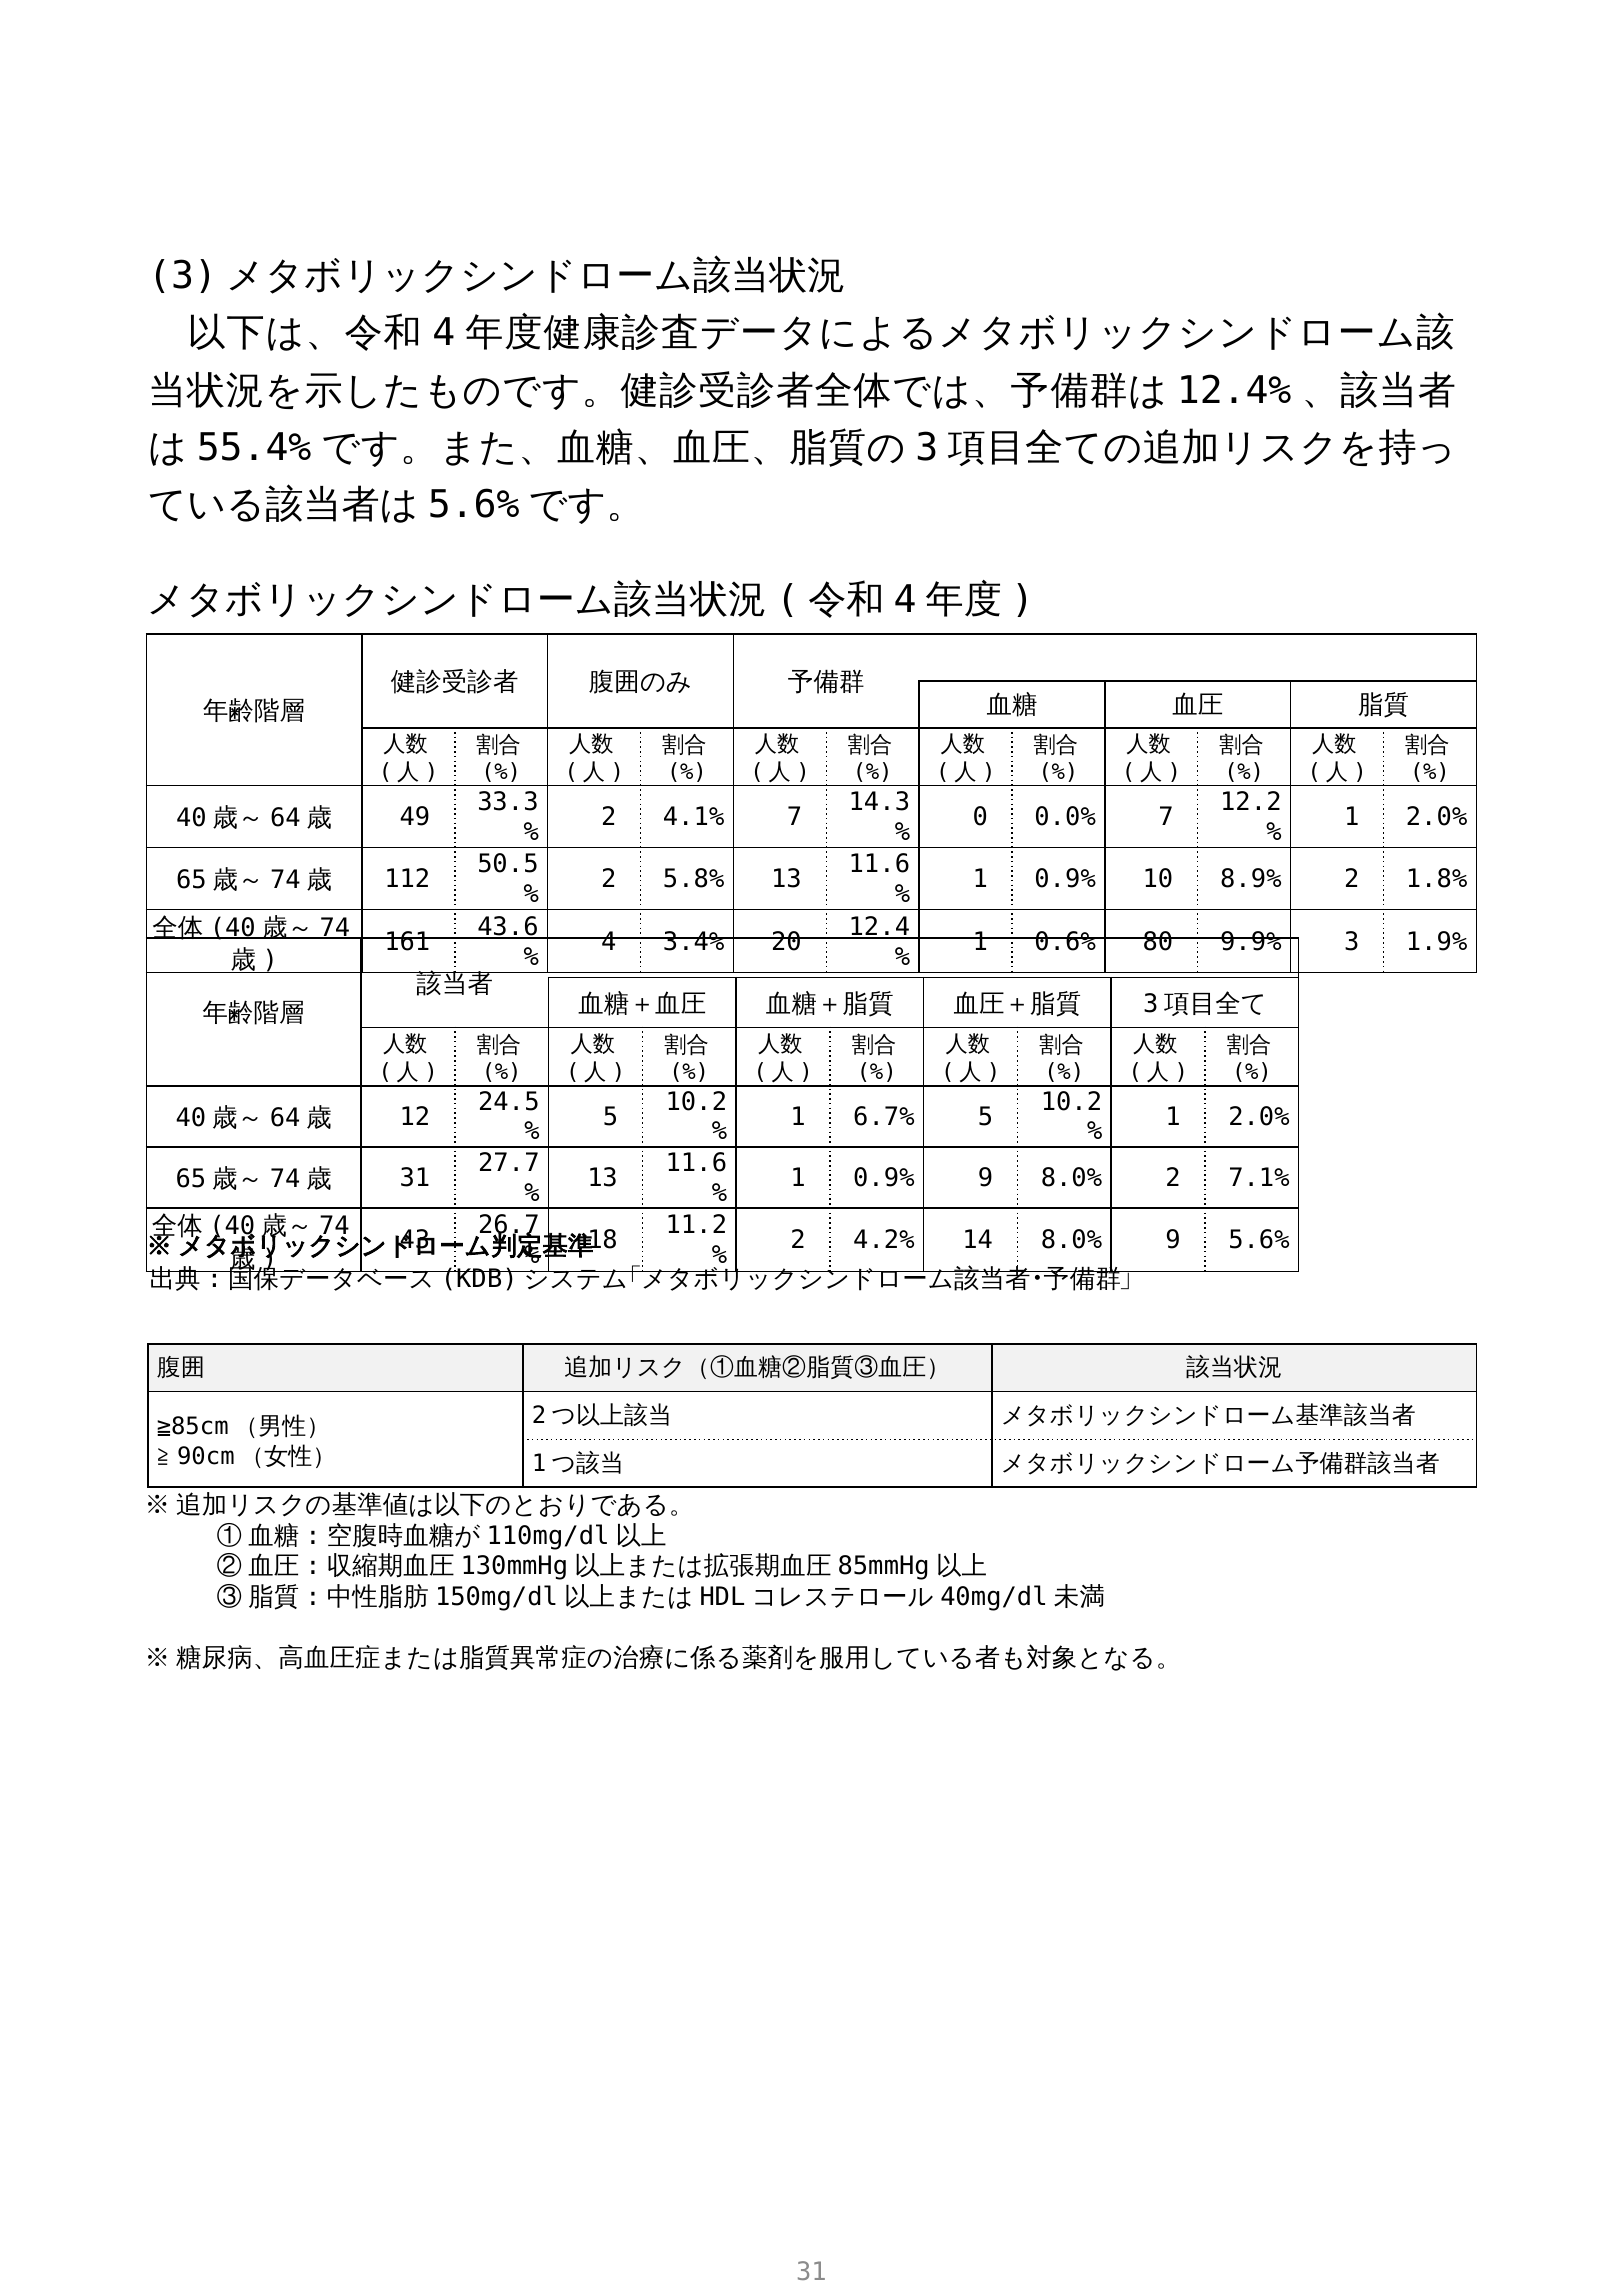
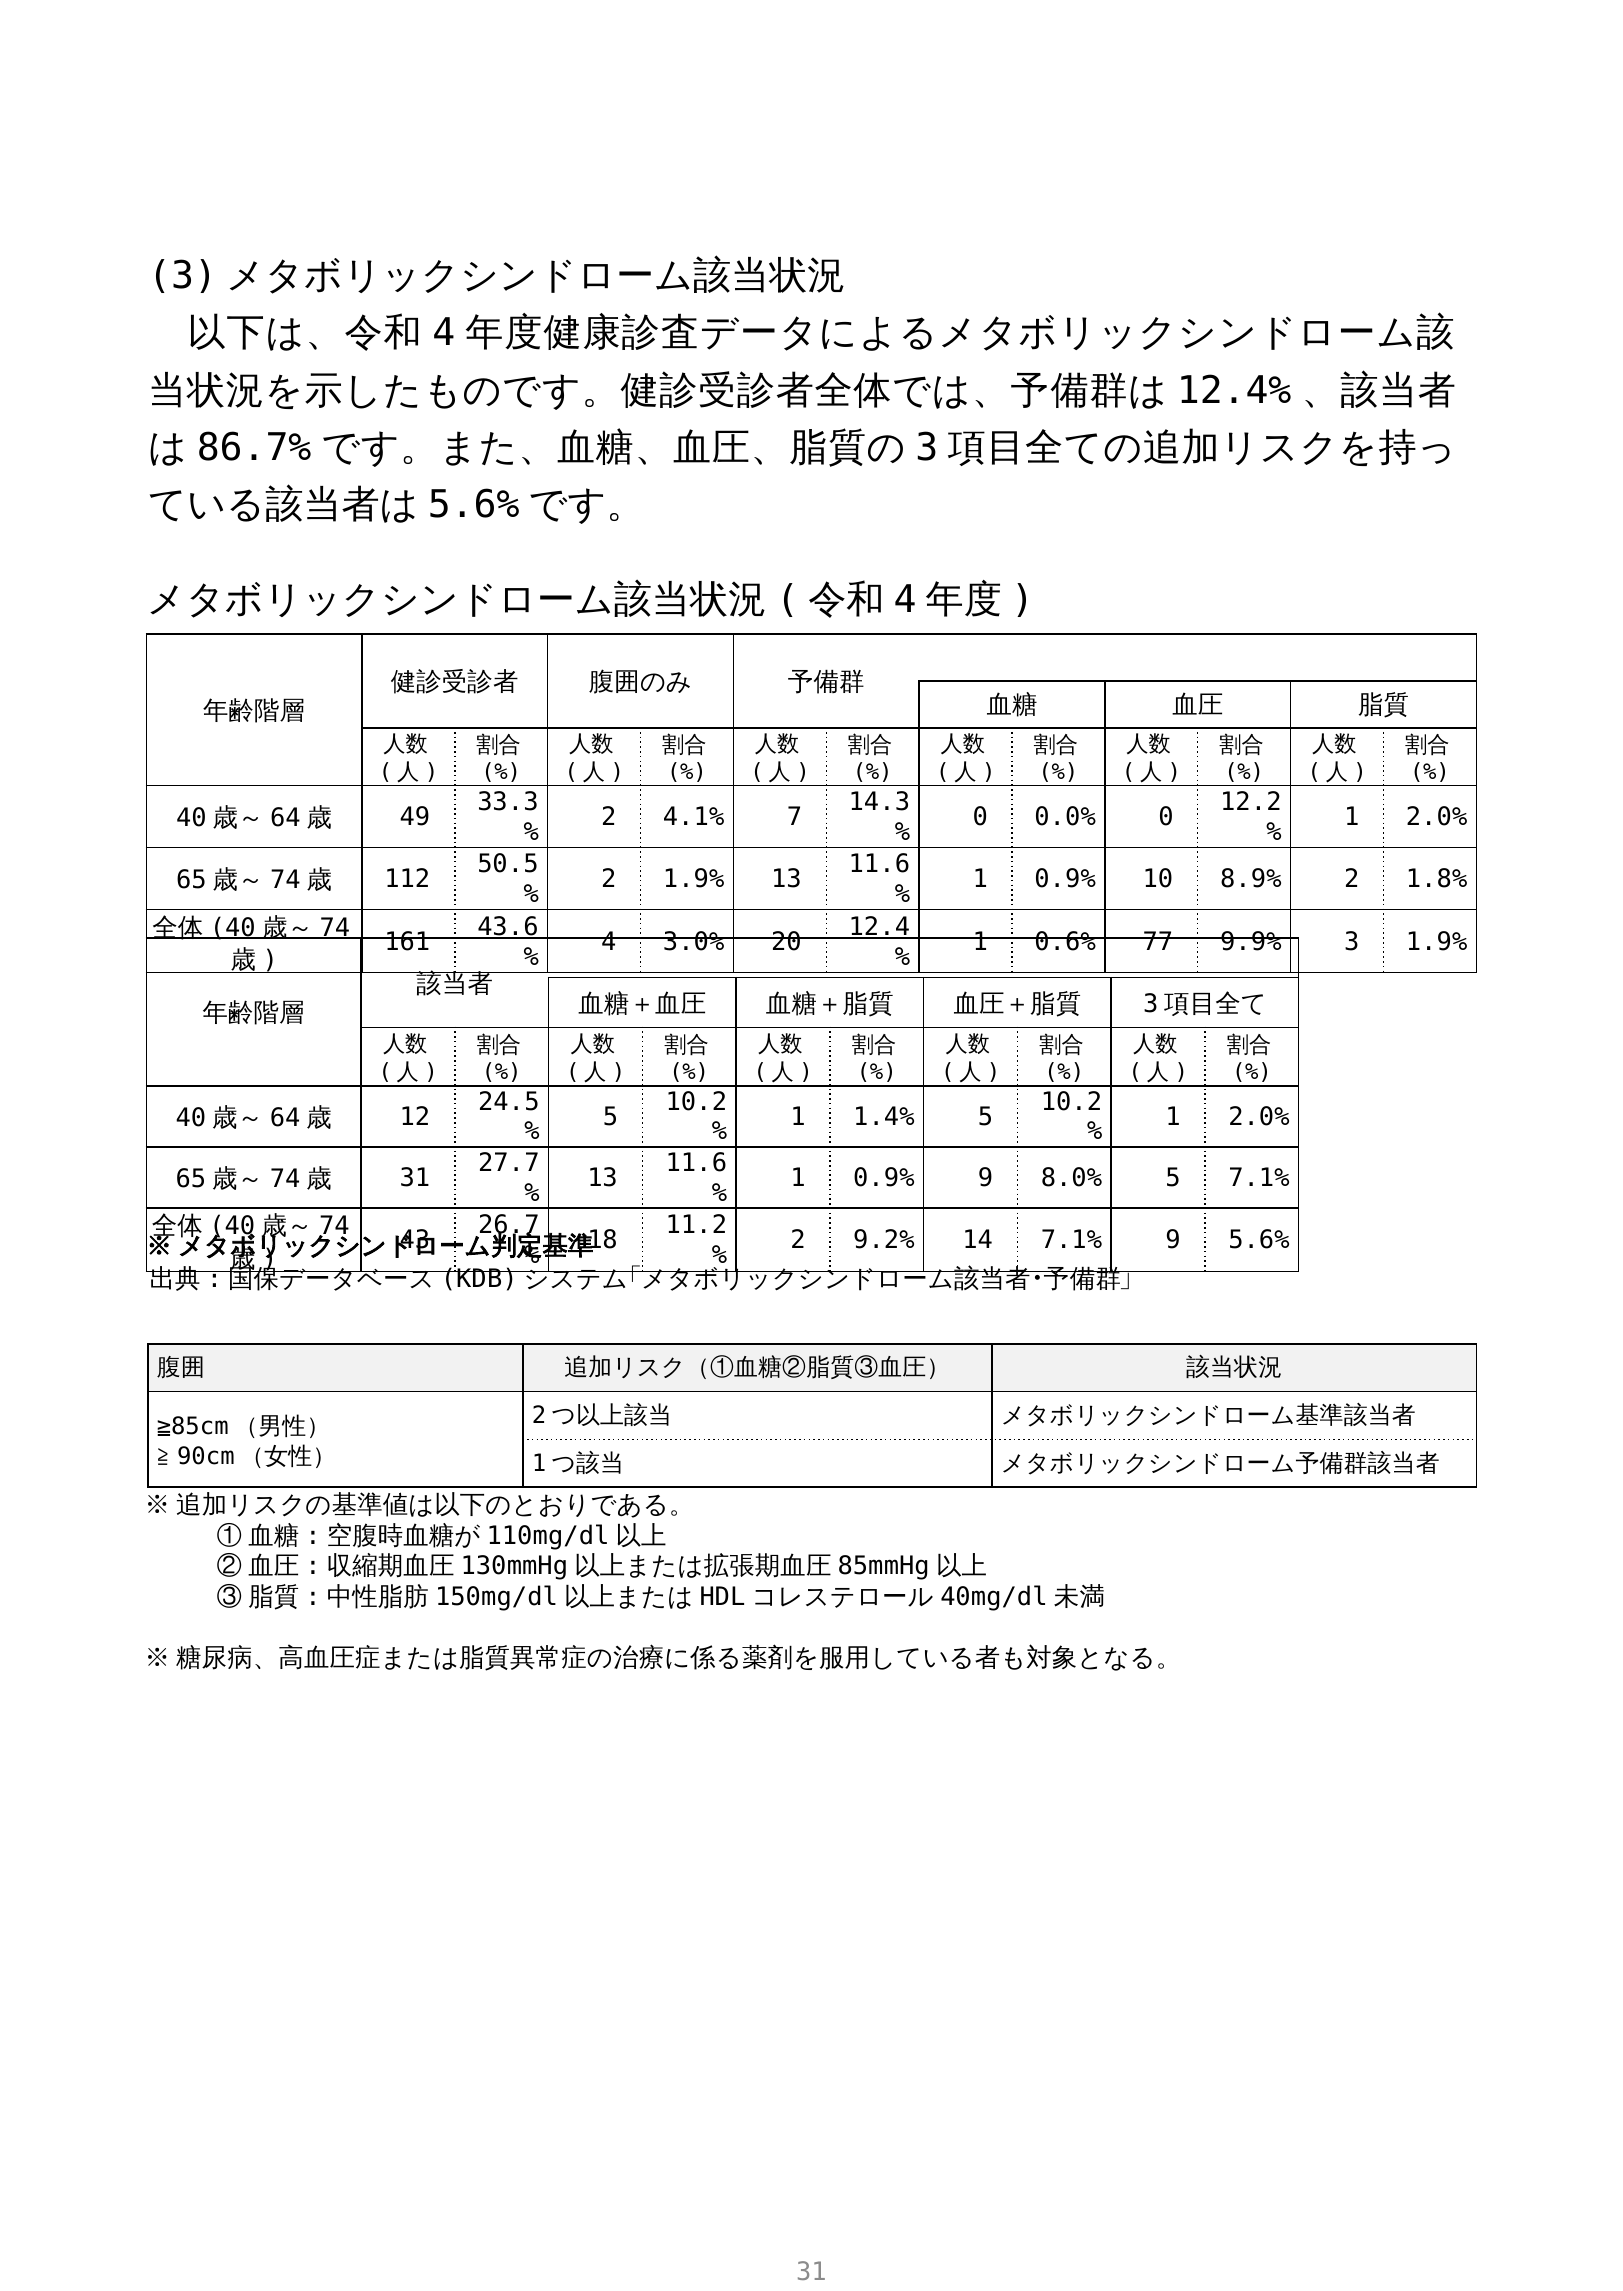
55.4%: 55.4% -> 86.7%
0.0% 7: 7 -> 0
2 5.8%: 5.8% -> 1.9%
3.4%: 3.4% -> 3.0%
80: 80 -> 77
6.7%: 6.7% -> 1.4%
8.0% 2: 2 -> 5
4.2%: 4.2% -> 9.2%
14 8.0%: 8.0% -> 7.1%
